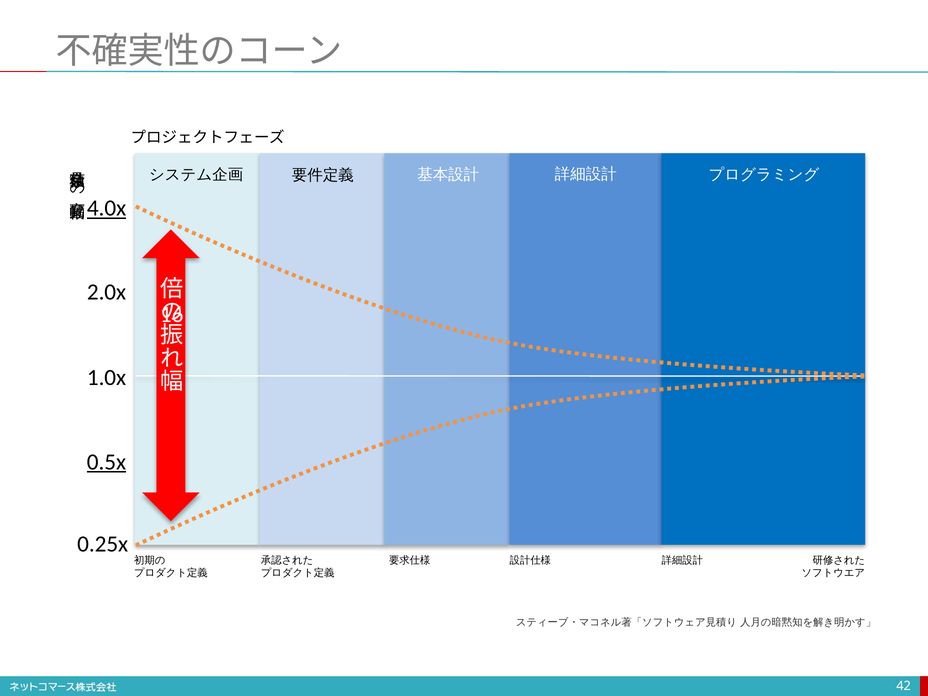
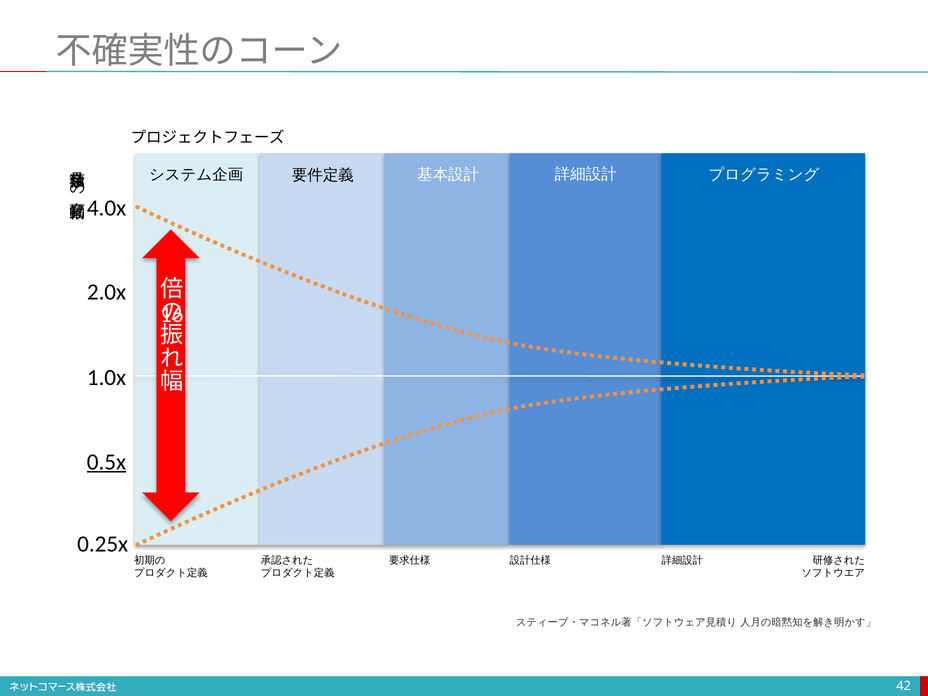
4.0x underline: present -> none
